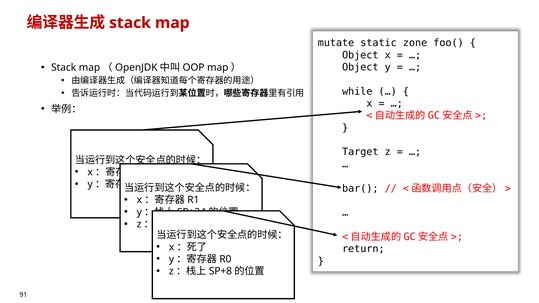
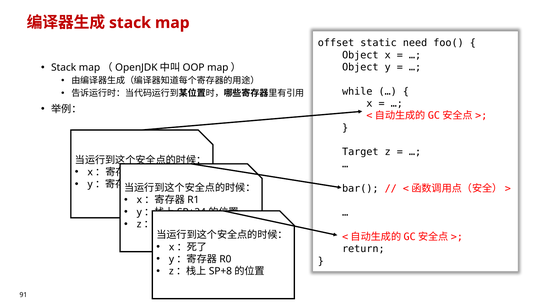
mutate: mutate -> offset
zone: zone -> need
